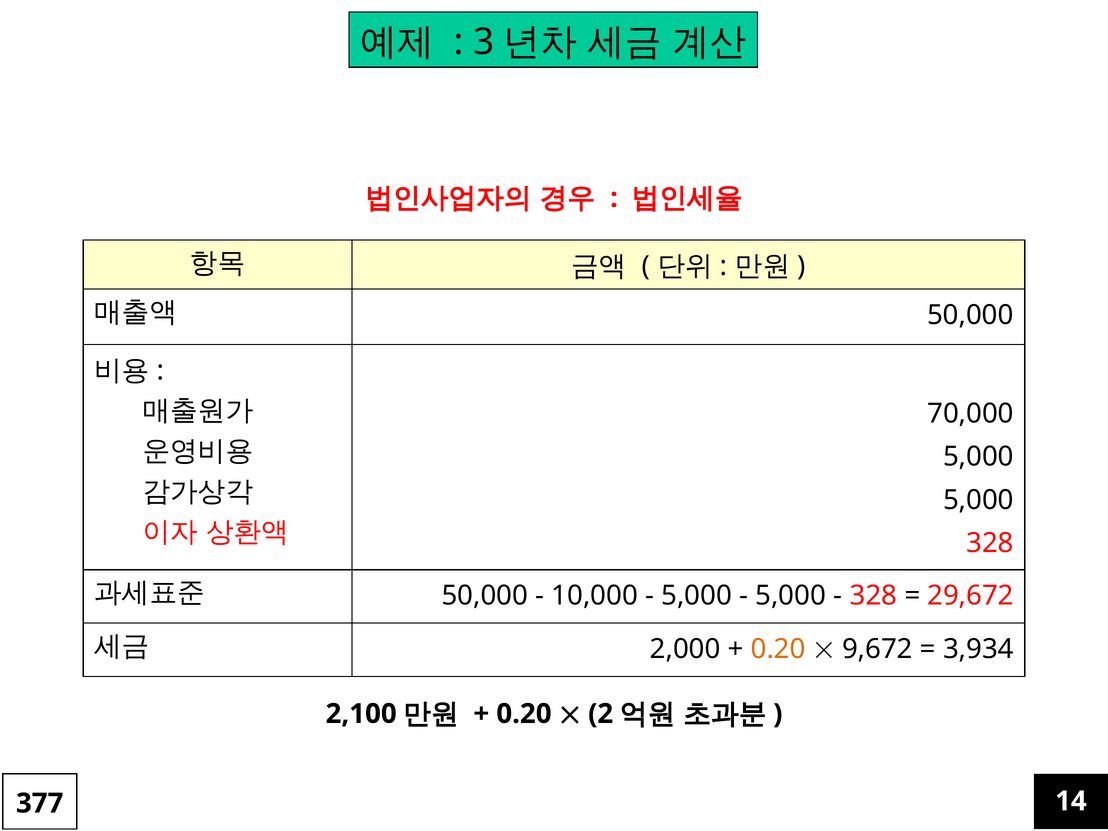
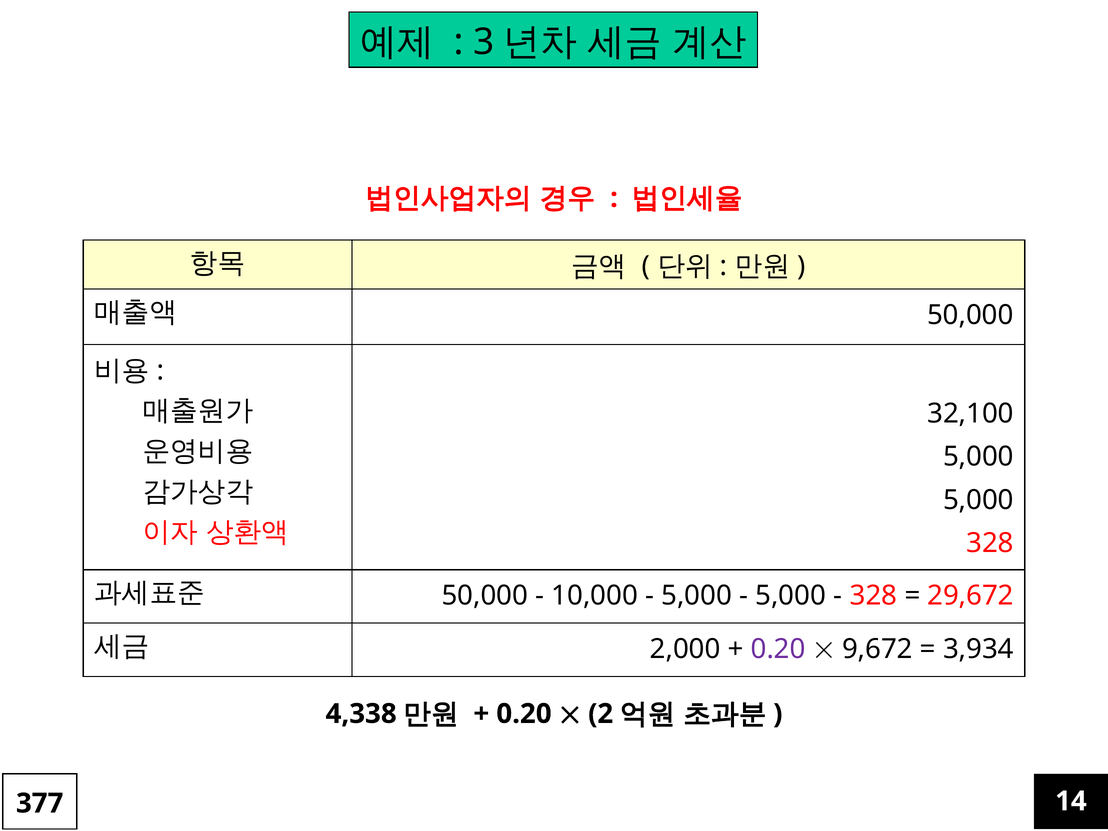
70,000: 70,000 -> 32,100
0.20 at (778, 649) colour: orange -> purple
2,100: 2,100 -> 4,338
